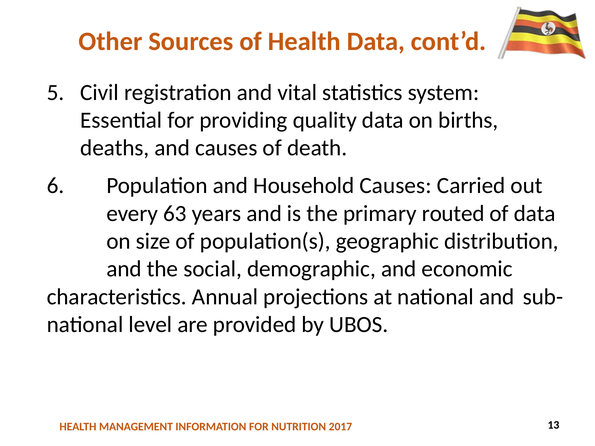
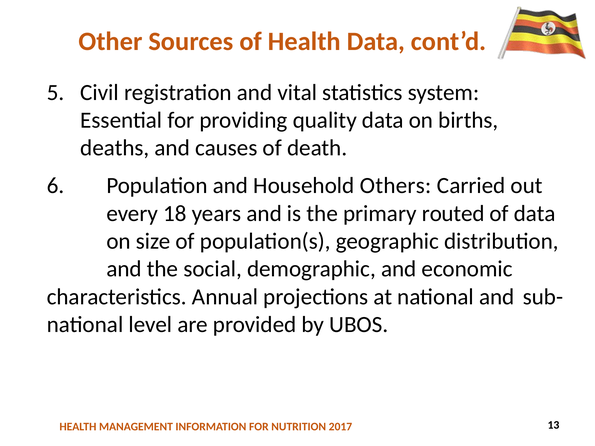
Household Causes: Causes -> Others
63: 63 -> 18
